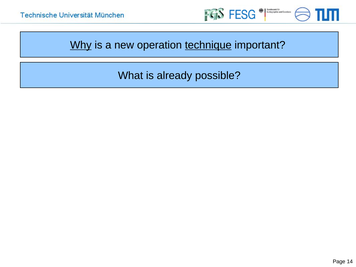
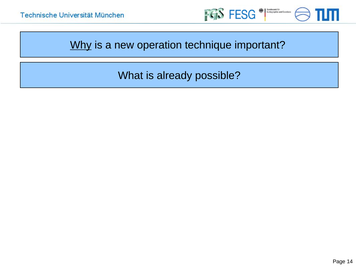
technique underline: present -> none
